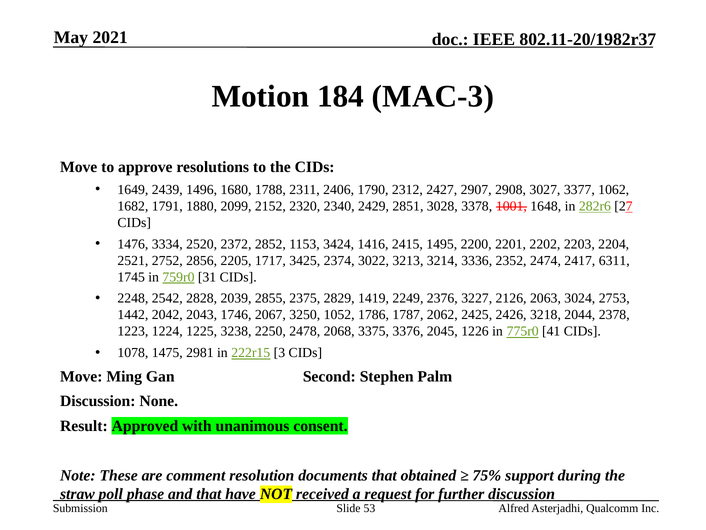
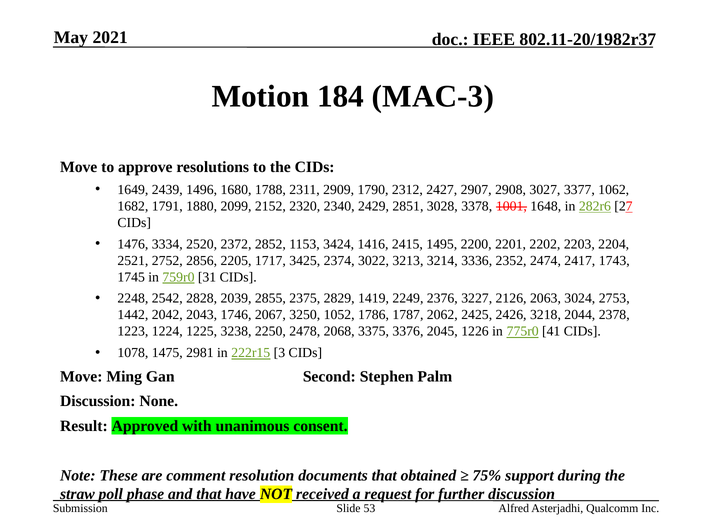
2406: 2406 -> 2909
6311: 6311 -> 1743
